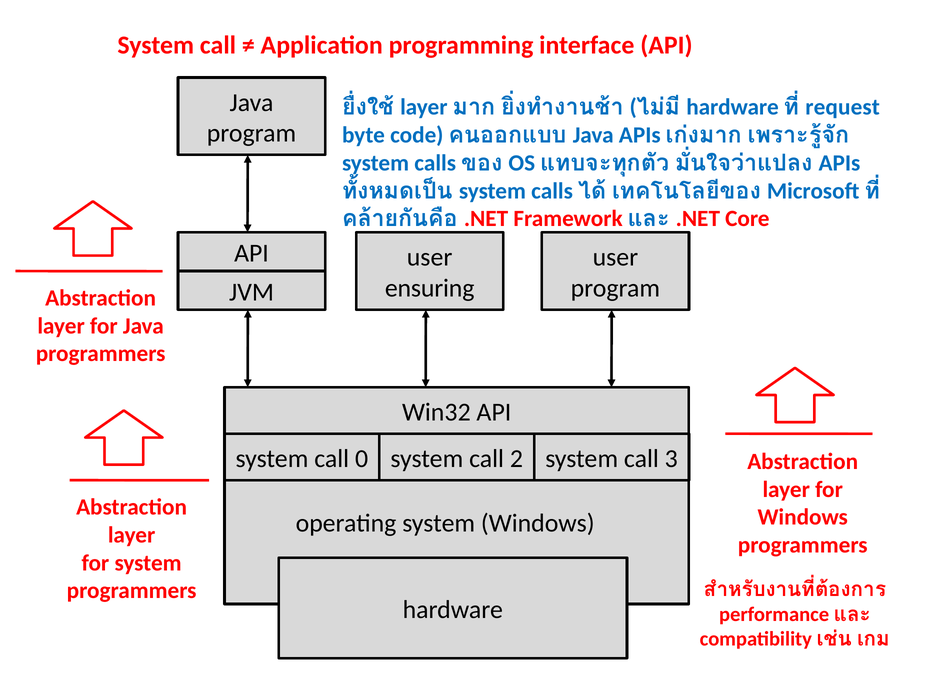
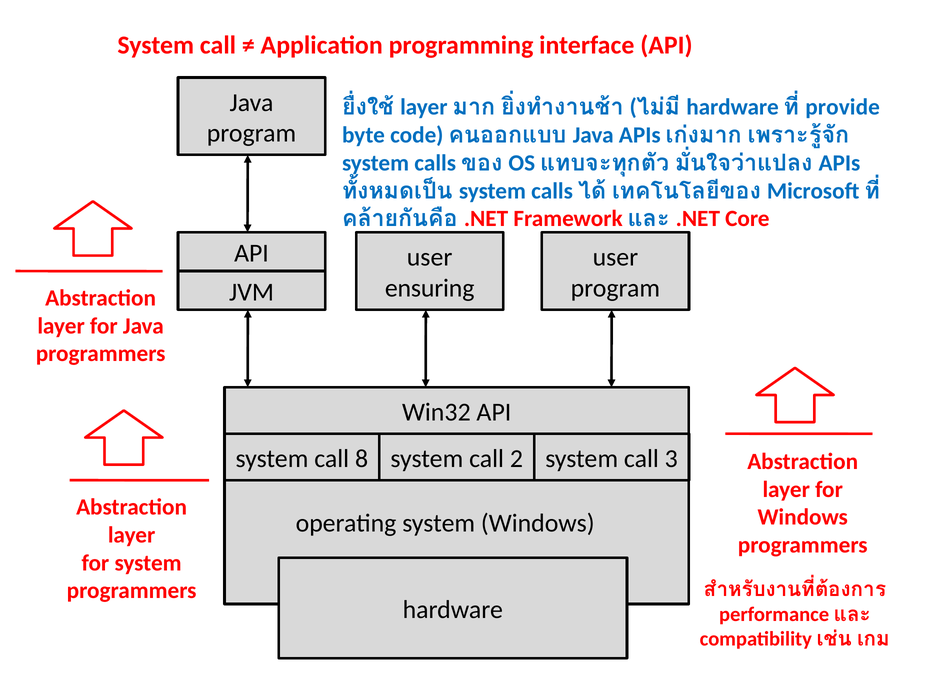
request: request -> provide
0: 0 -> 8
